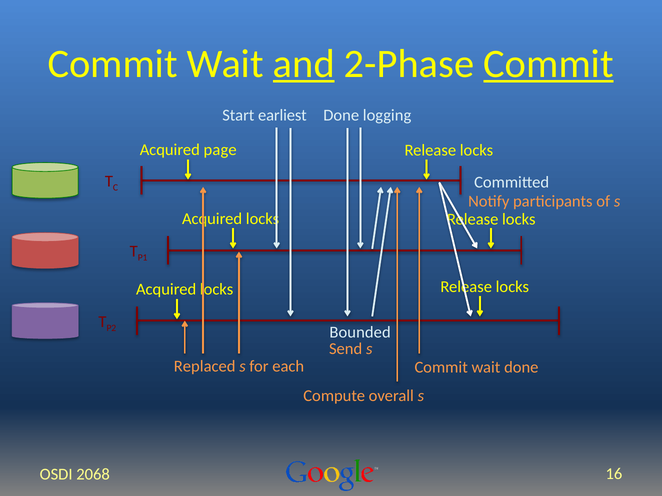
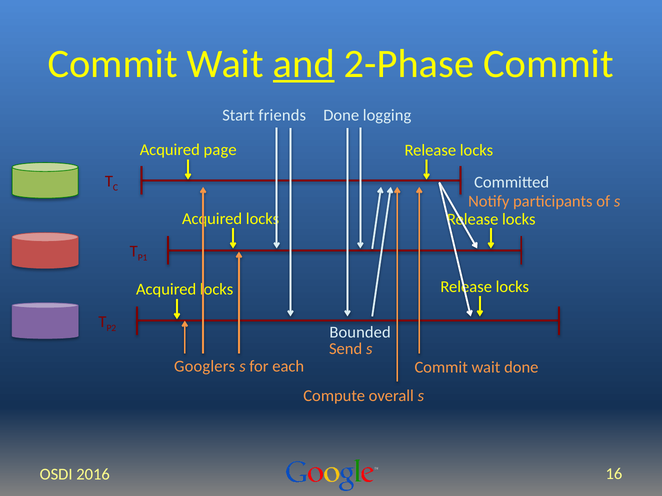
Commit at (548, 64) underline: present -> none
earliest: earliest -> friends
Replaced: Replaced -> Googlers
2068: 2068 -> 2016
